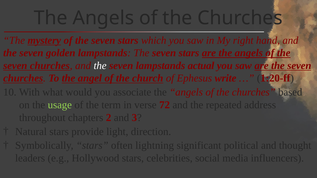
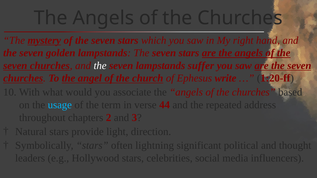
actual: actual -> suffer
usage colour: light green -> light blue
72: 72 -> 44
